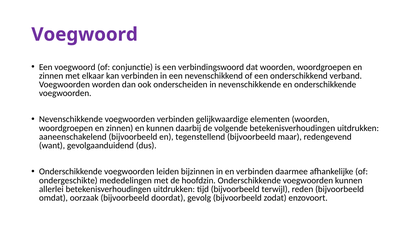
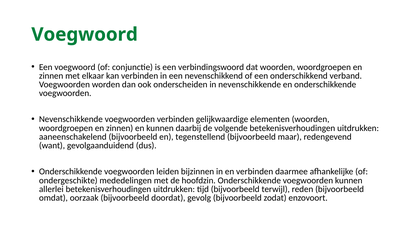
Voegwoord at (85, 35) colour: purple -> green
